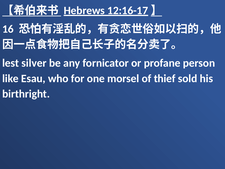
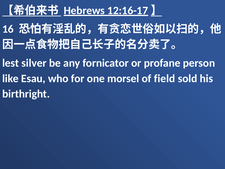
thief: thief -> field
